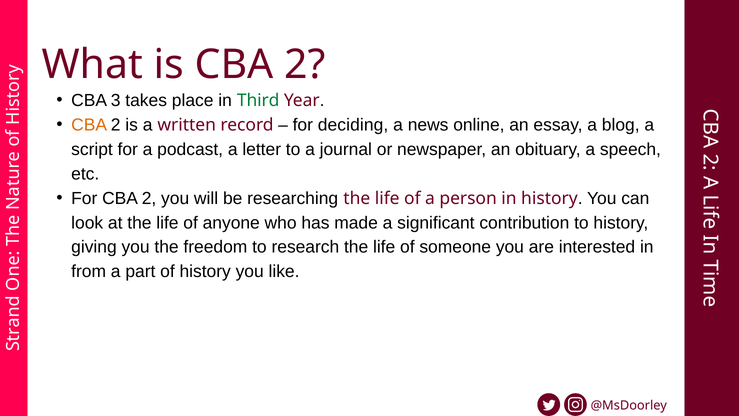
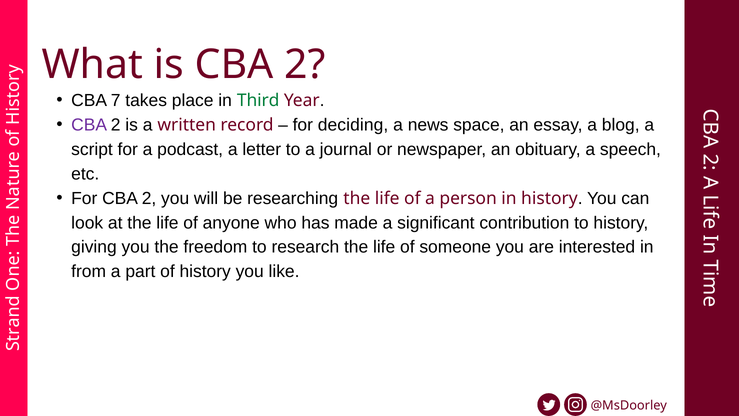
3: 3 -> 7
CBA at (89, 125) colour: orange -> purple
online: online -> space
